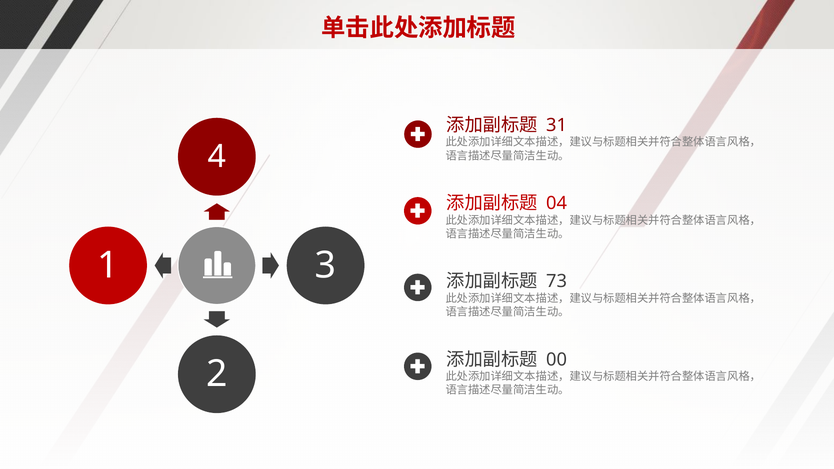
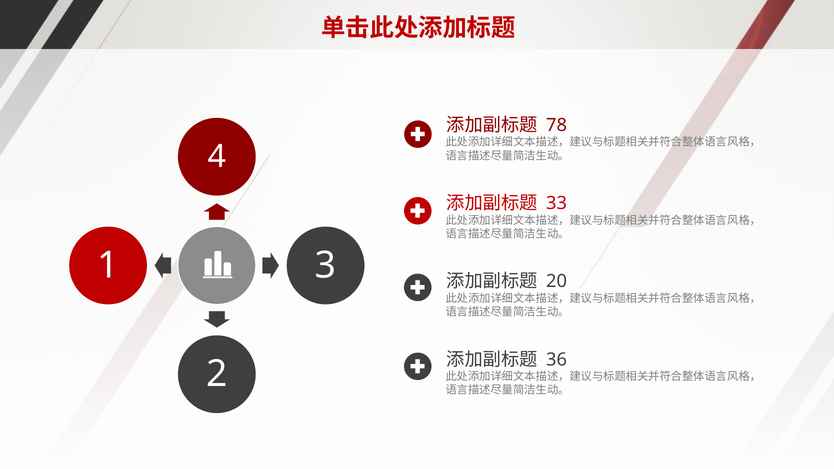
31: 31 -> 78
04: 04 -> 33
73: 73 -> 20
00: 00 -> 36
